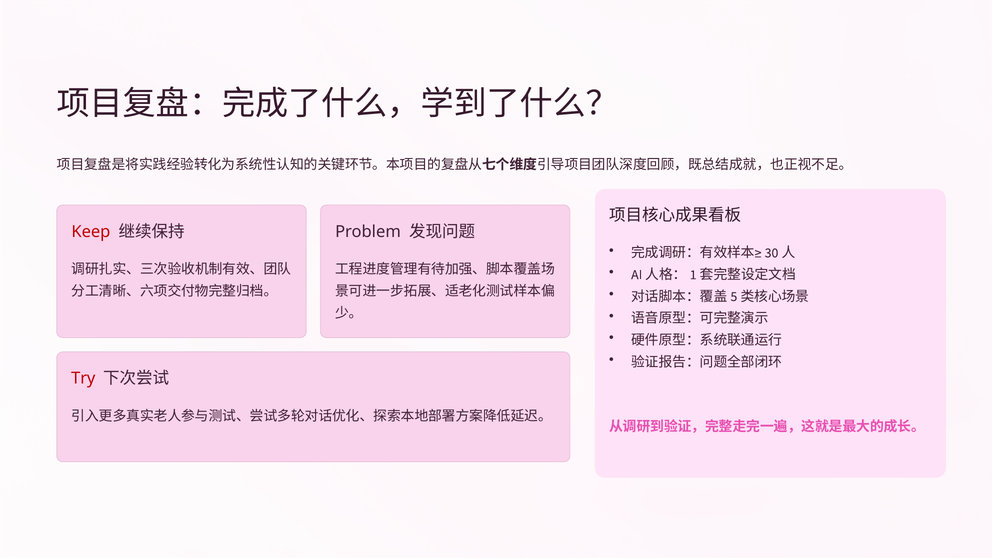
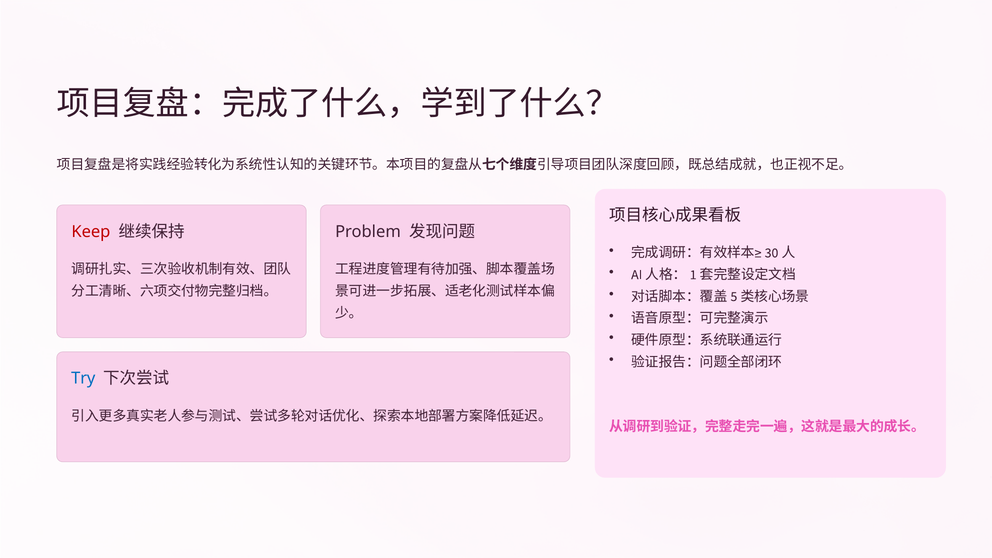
Try colour: red -> blue
